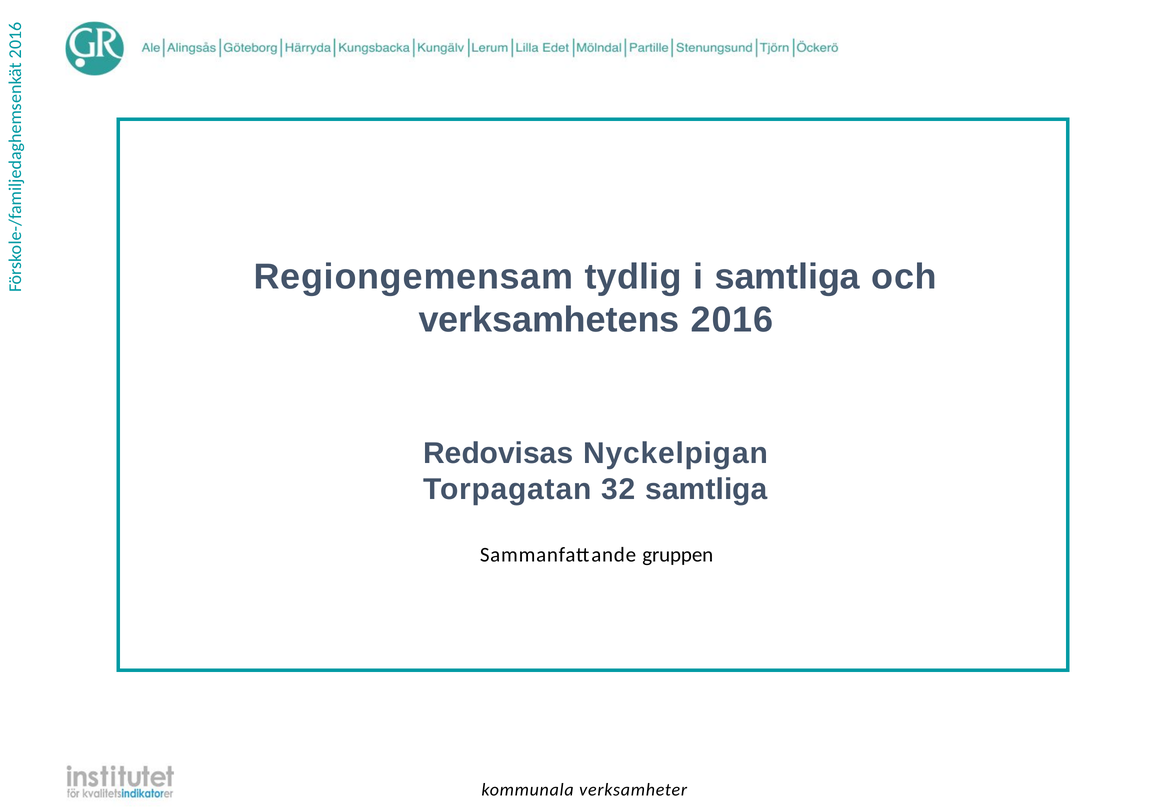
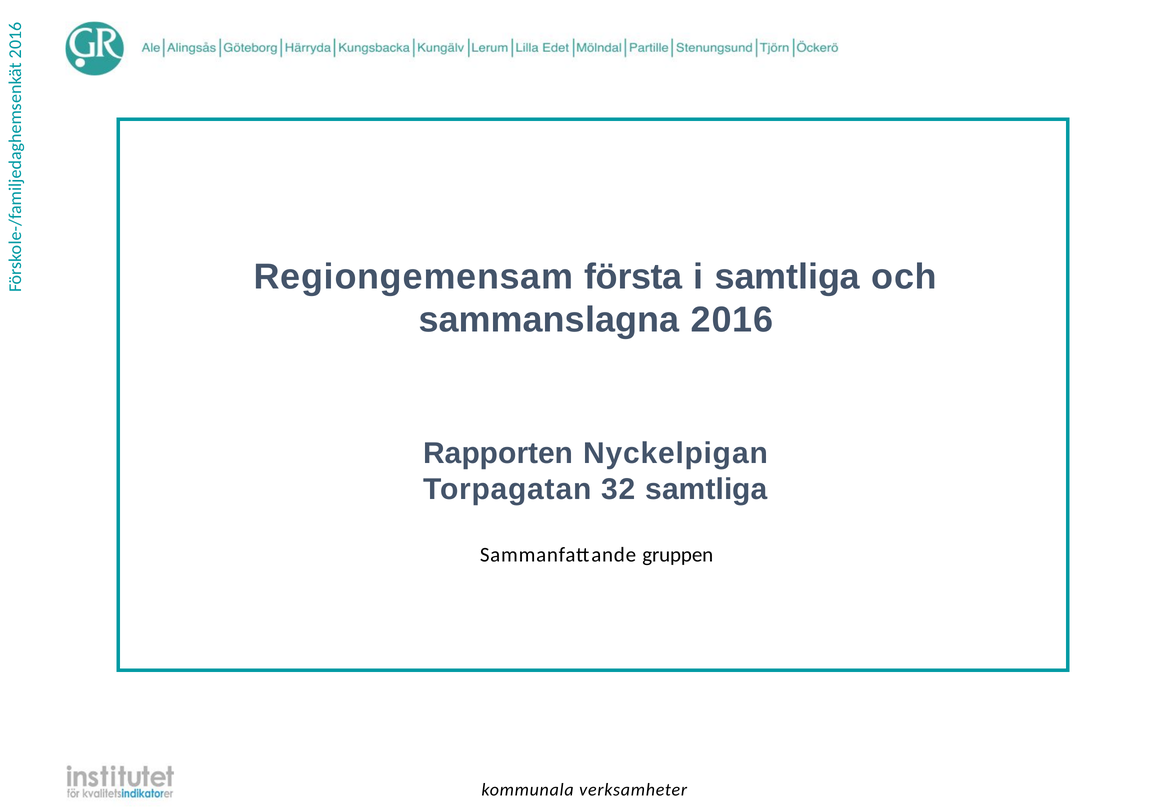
tydlig: tydlig -> första
verksamhetens: verksamhetens -> sammanslagna
Redovisas: Redovisas -> Rapporten
